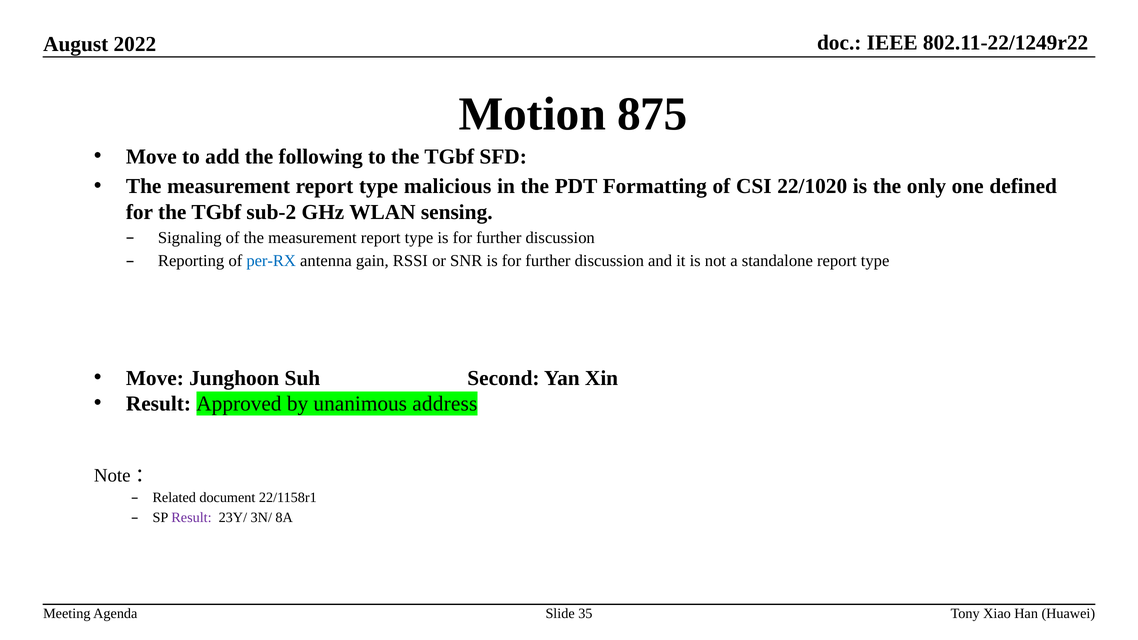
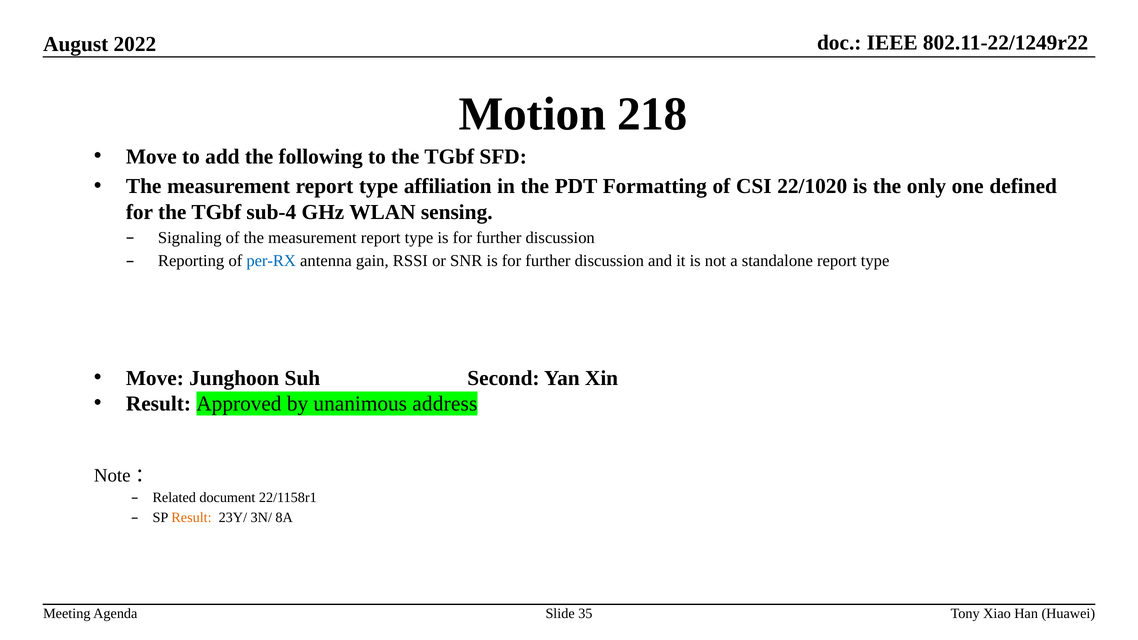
875: 875 -> 218
malicious: malicious -> affiliation
sub-2: sub-2 -> sub-4
Result at (191, 518) colour: purple -> orange
